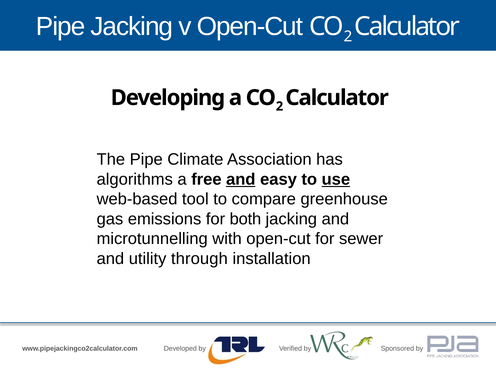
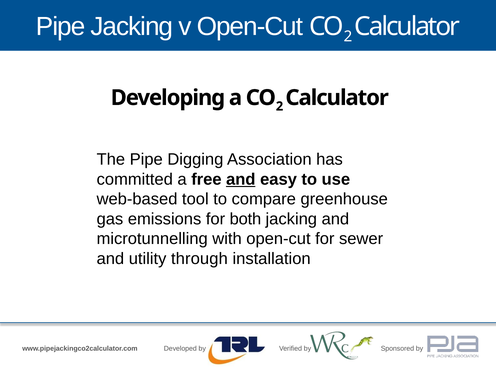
Climate: Climate -> Digging
algorithms: algorithms -> committed
use underline: present -> none
